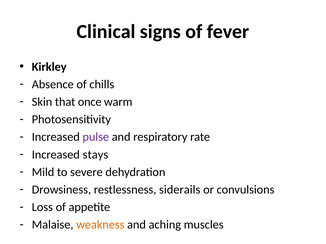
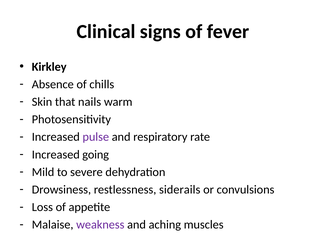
once: once -> nails
stays: stays -> going
weakness colour: orange -> purple
